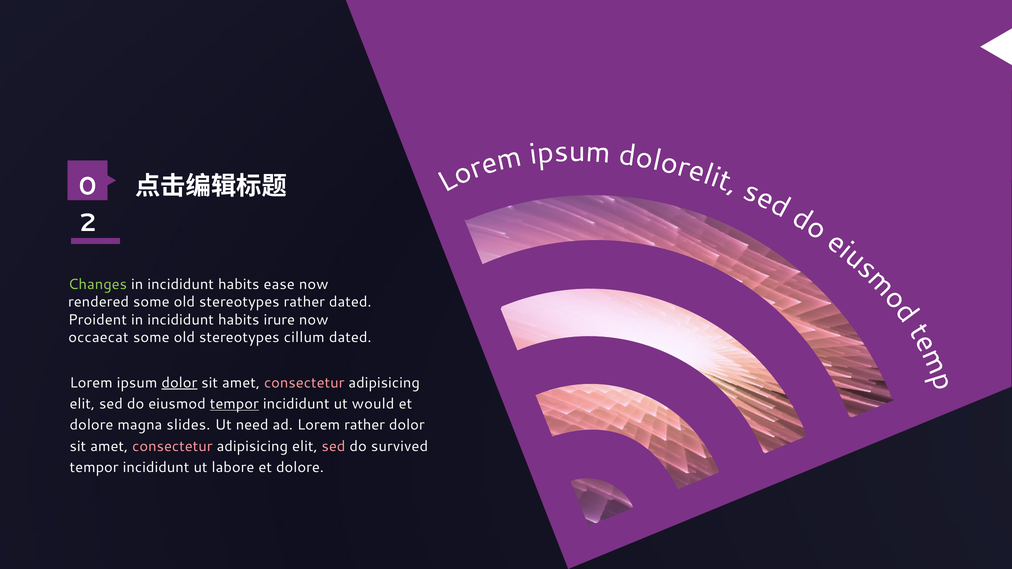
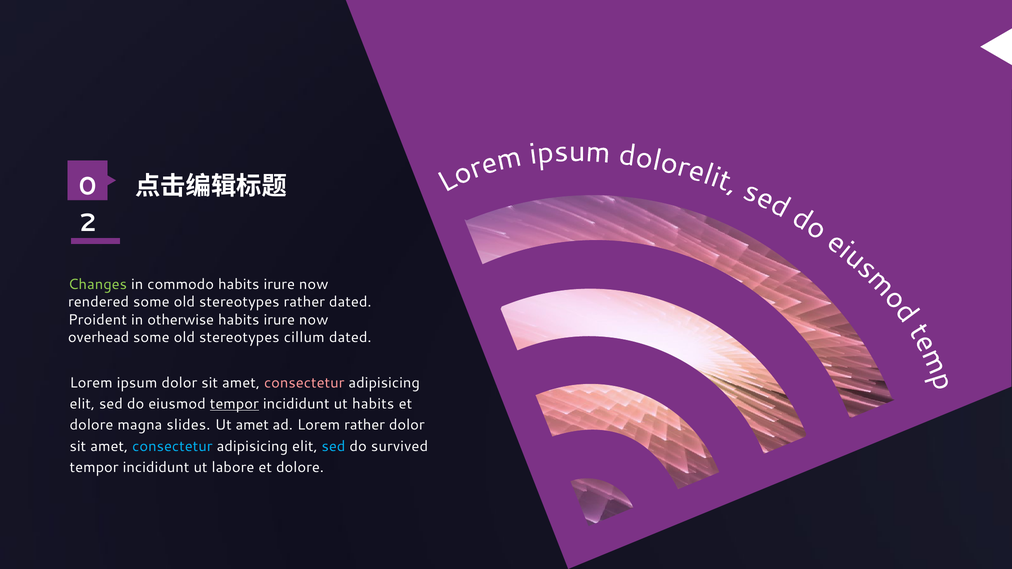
incididunt at (181, 284): incididunt -> commodo
ease at (279, 284): ease -> irure
incididunt at (181, 320): incididunt -> otherwise
occaecat: occaecat -> overhead
dolor at (179, 383) underline: present -> none
ut would: would -> habits
Ut need: need -> amet
consectetur at (172, 447) colour: pink -> light blue
sed at (334, 447) colour: pink -> light blue
